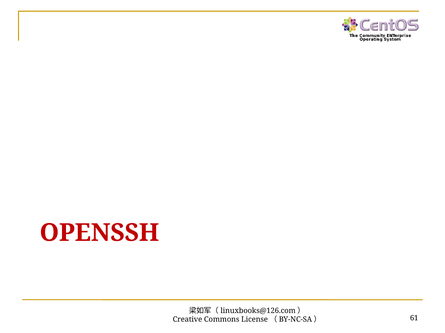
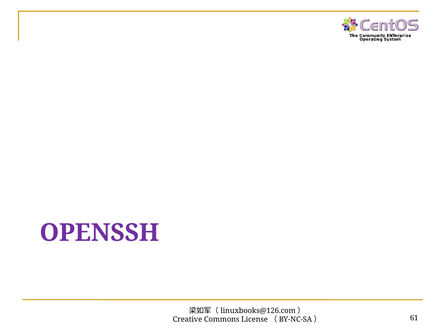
OPENSSH colour: red -> purple
